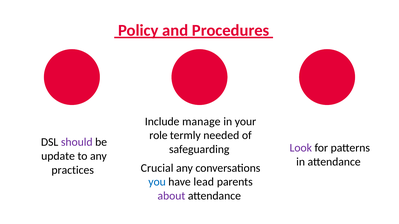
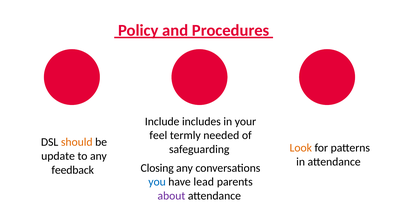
manage: manage -> includes
role: role -> feel
should colour: purple -> orange
Look colour: purple -> orange
Crucial: Crucial -> Closing
practices: practices -> feedback
